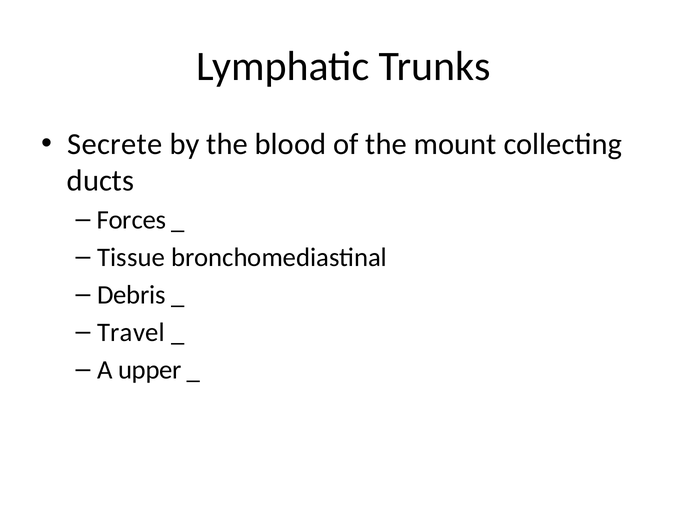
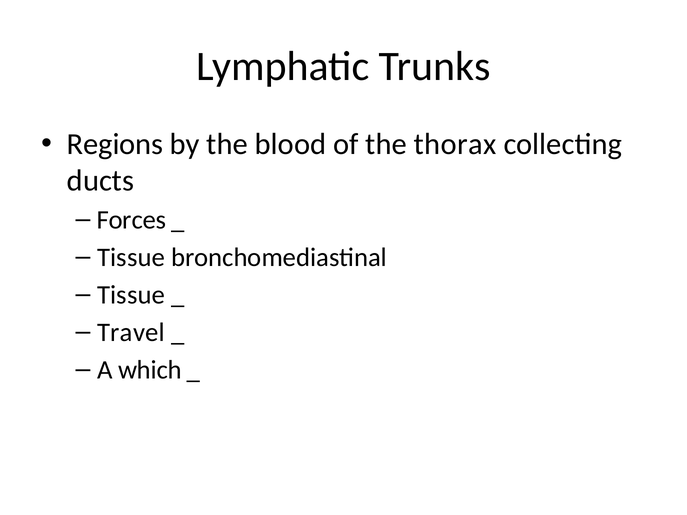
Secrete: Secrete -> Regions
mount: mount -> thorax
Debris at (131, 295): Debris -> Tissue
upper: upper -> which
